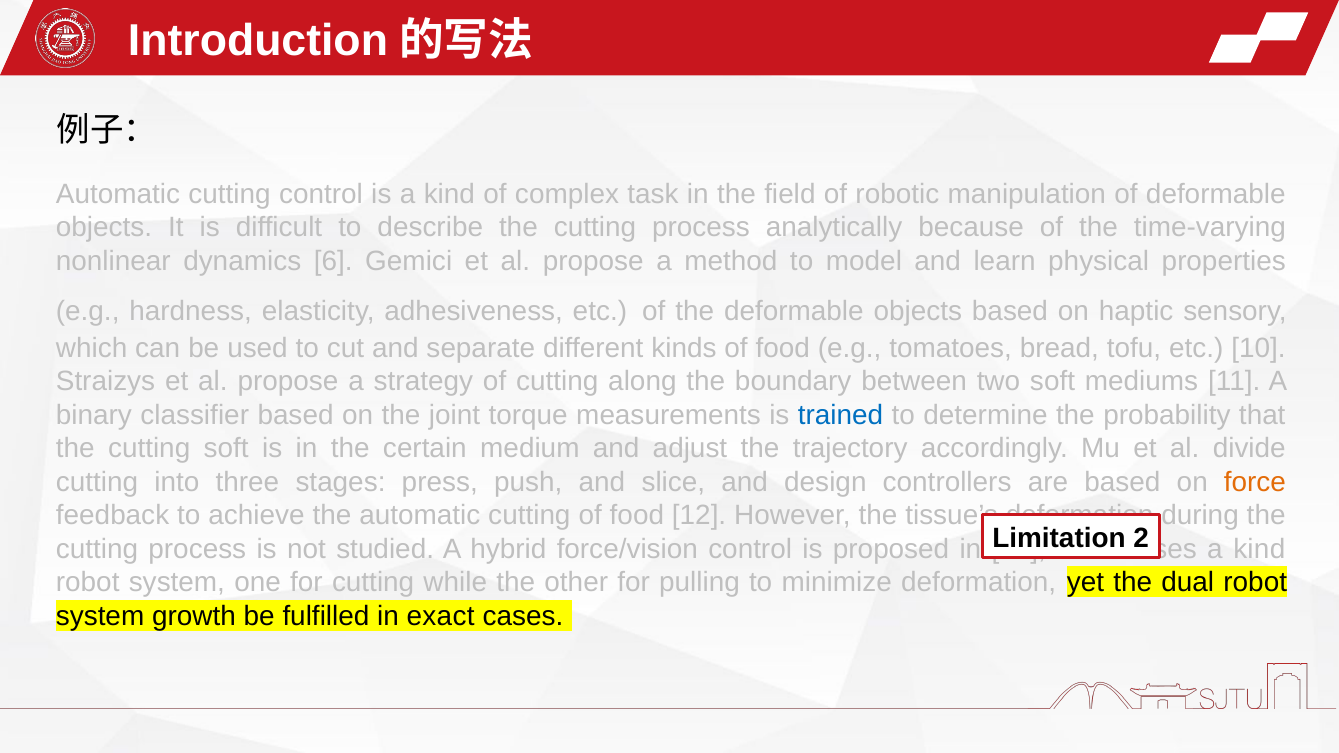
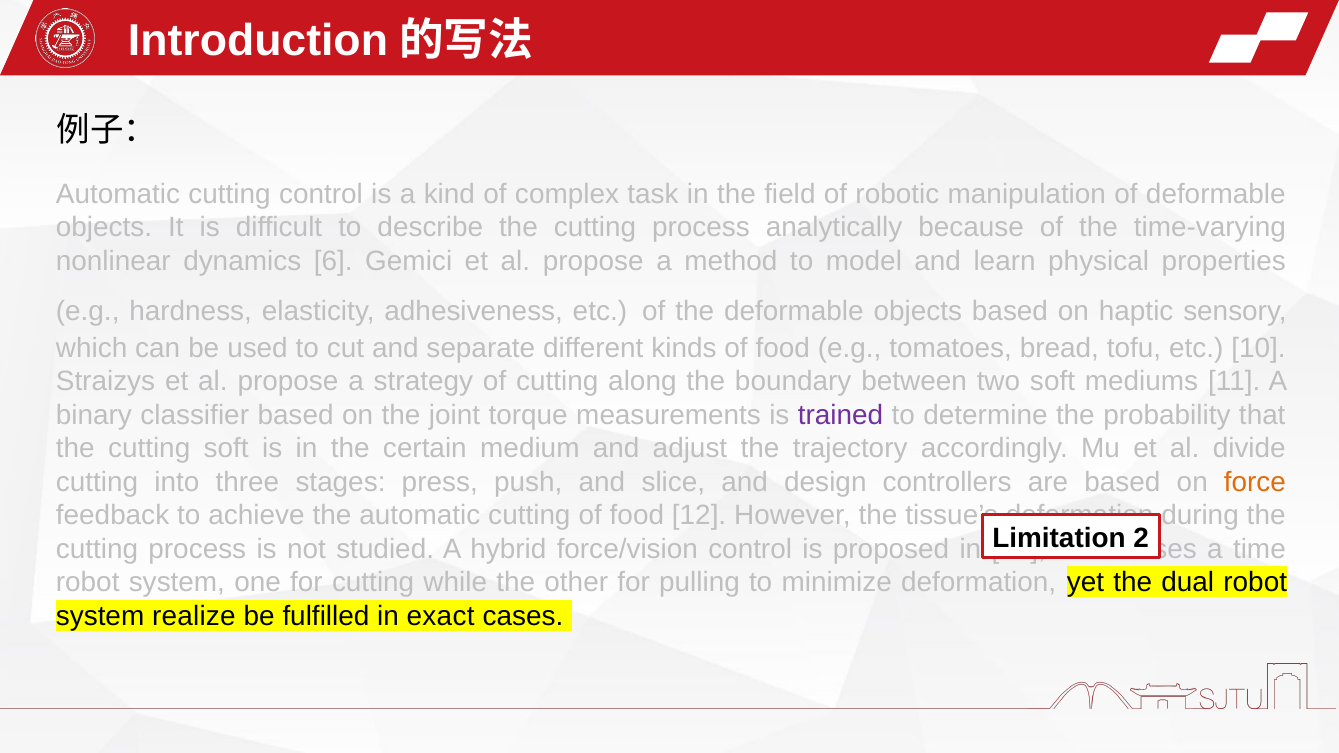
trained colour: blue -> purple
kind at (1259, 549): kind -> time
growth: growth -> realize
